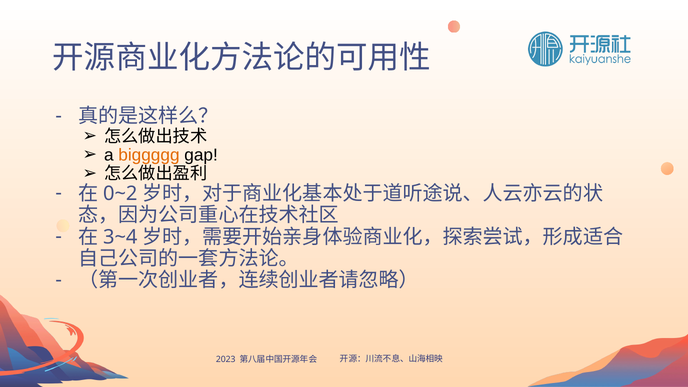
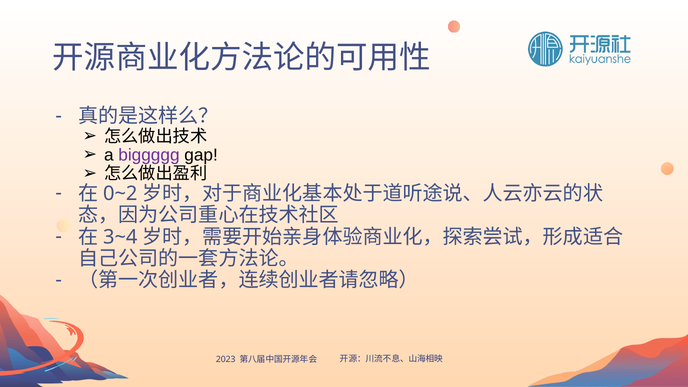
biggggg colour: orange -> purple
